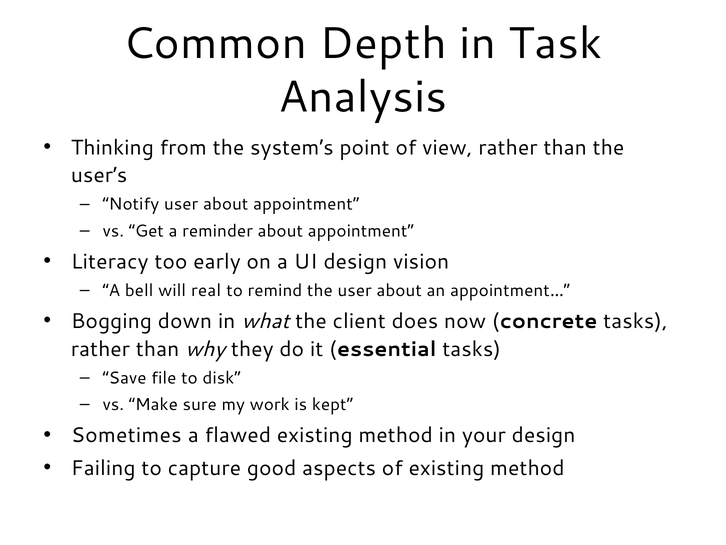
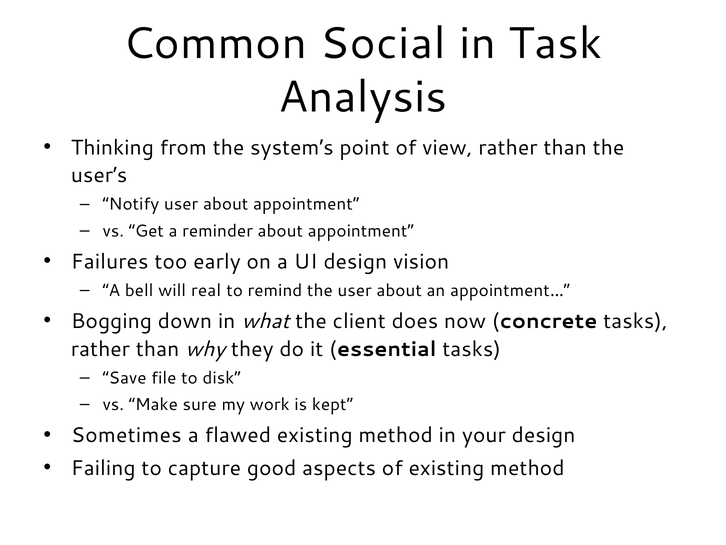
Depth: Depth -> Social
Literacy: Literacy -> Failures
